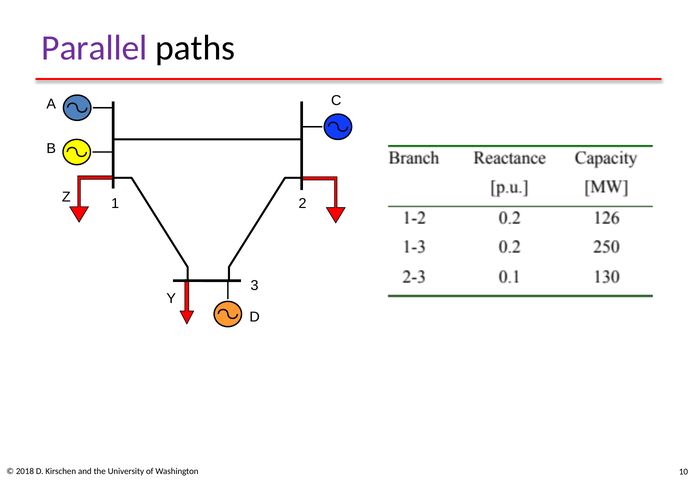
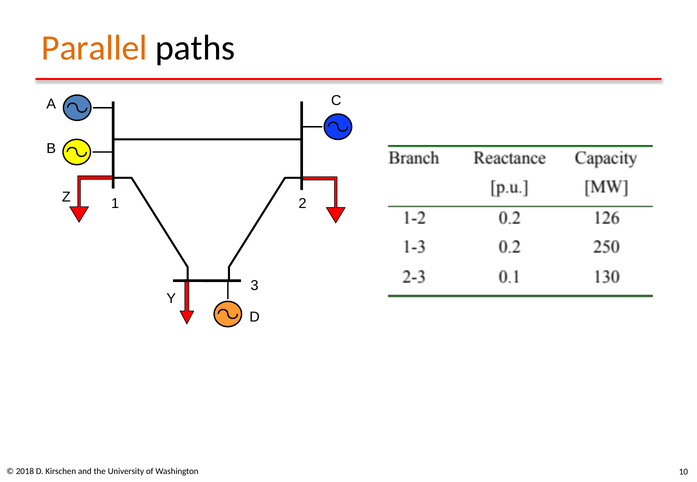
Parallel colour: purple -> orange
